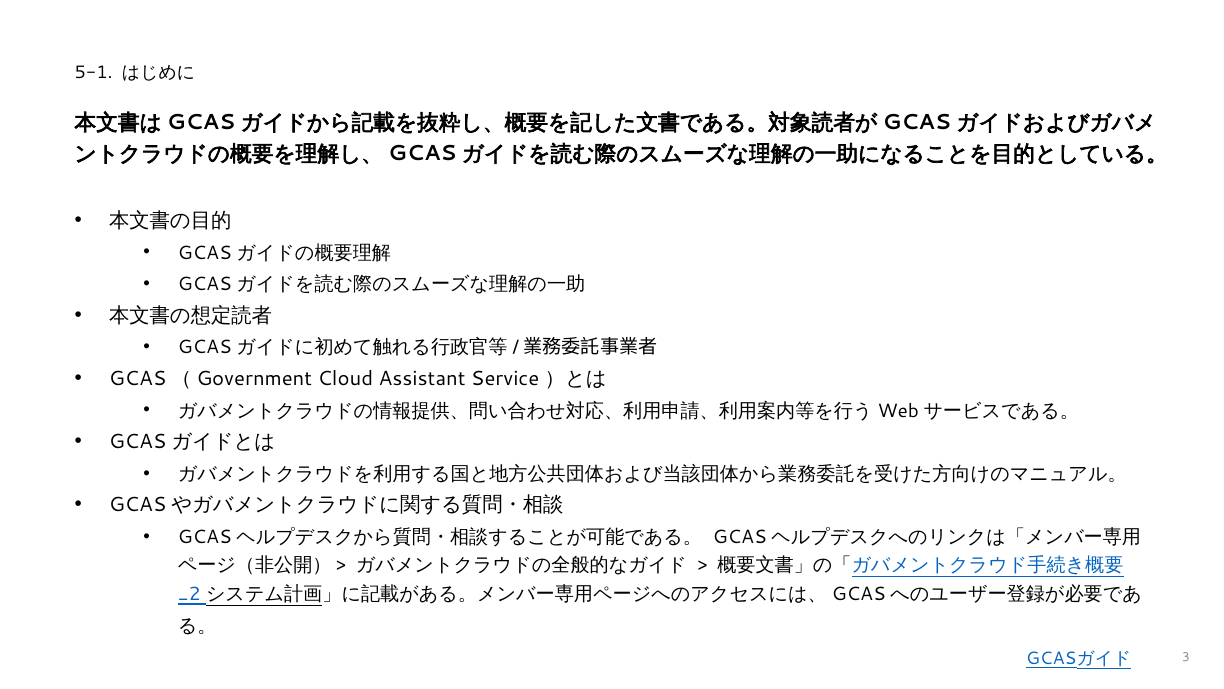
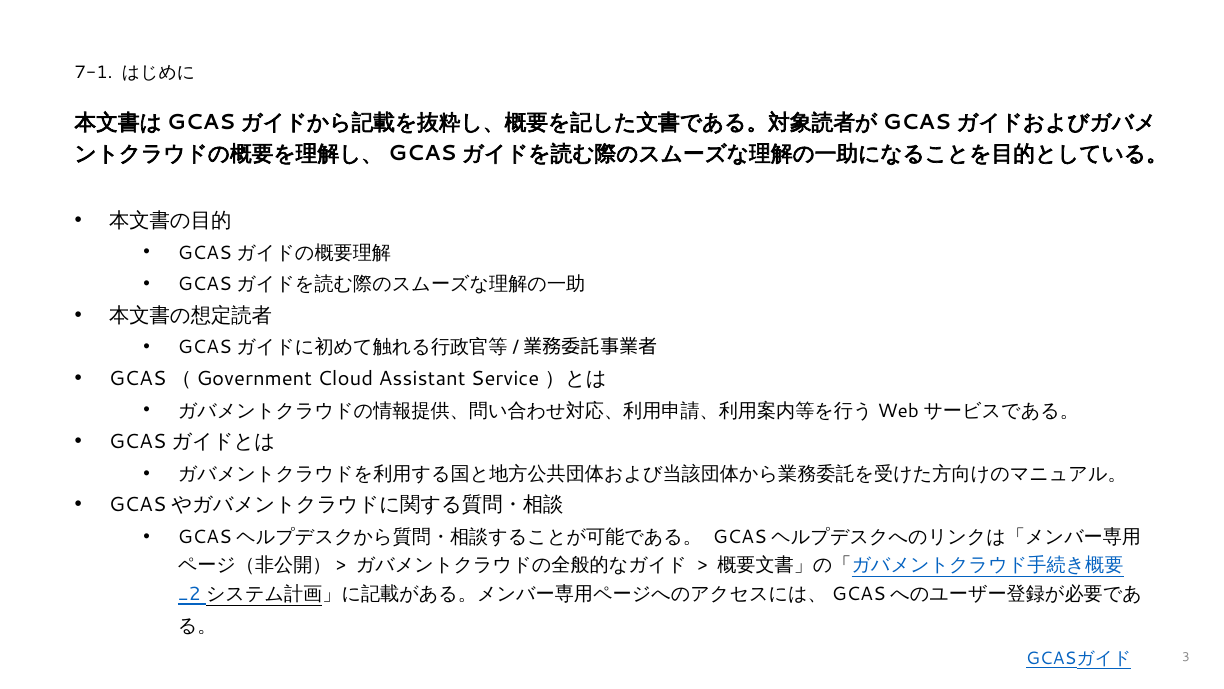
5-1: 5-1 -> 7-1
